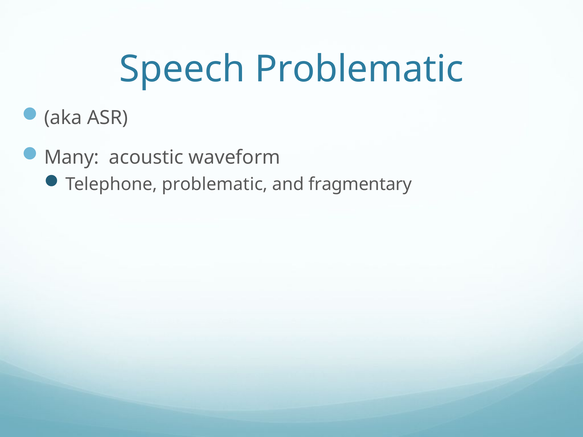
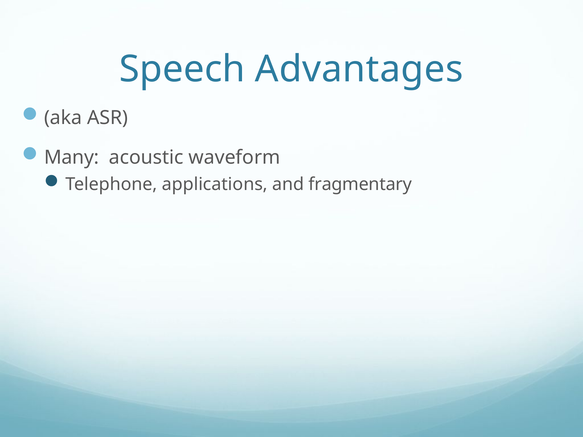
Speech Problematic: Problematic -> Advantages
Telephone problematic: problematic -> applications
